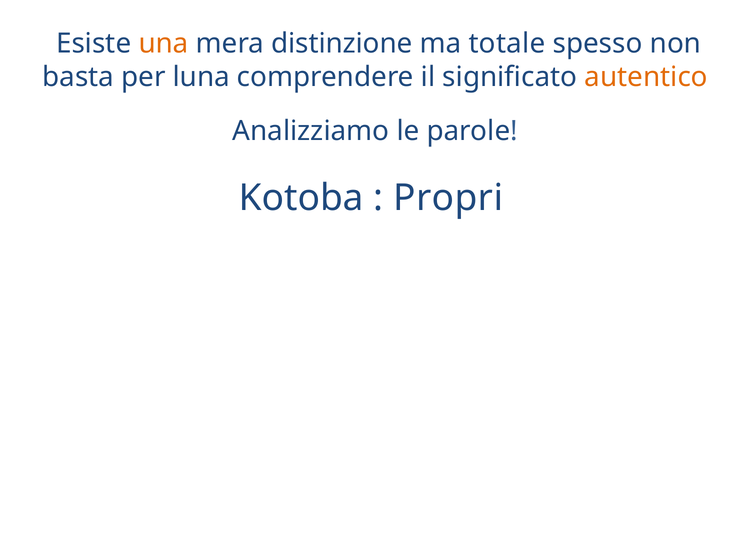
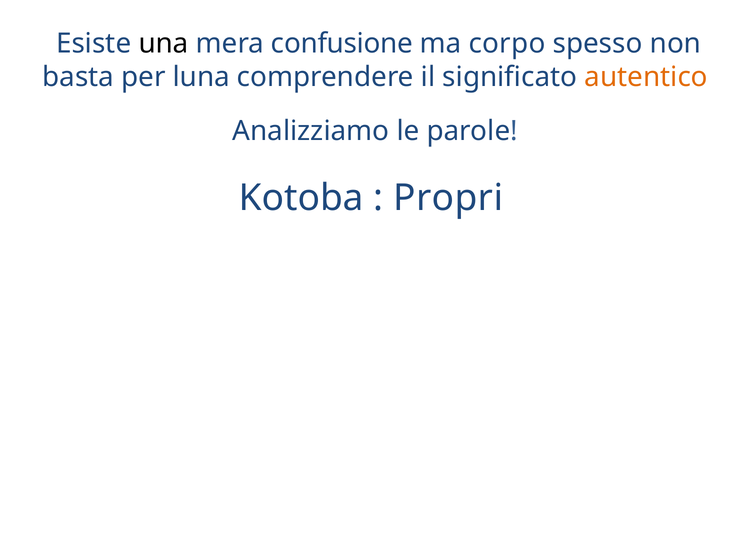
una colour: orange -> black
distinzione: distinzione -> confusione
totale: totale -> corpo
